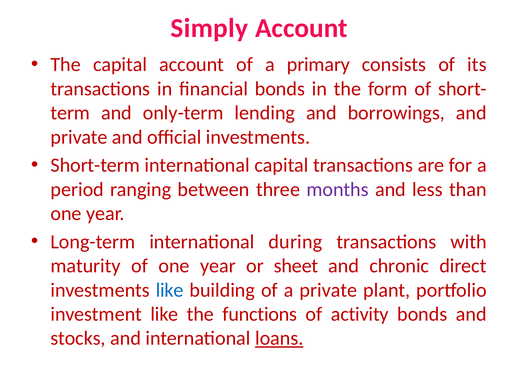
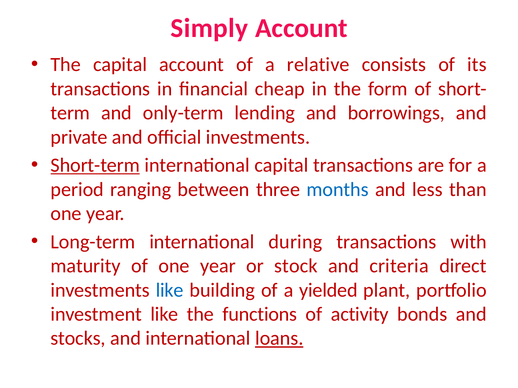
primary: primary -> relative
financial bonds: bonds -> cheap
Short-term underline: none -> present
months colour: purple -> blue
sheet: sheet -> stock
chronic: chronic -> criteria
a private: private -> yielded
